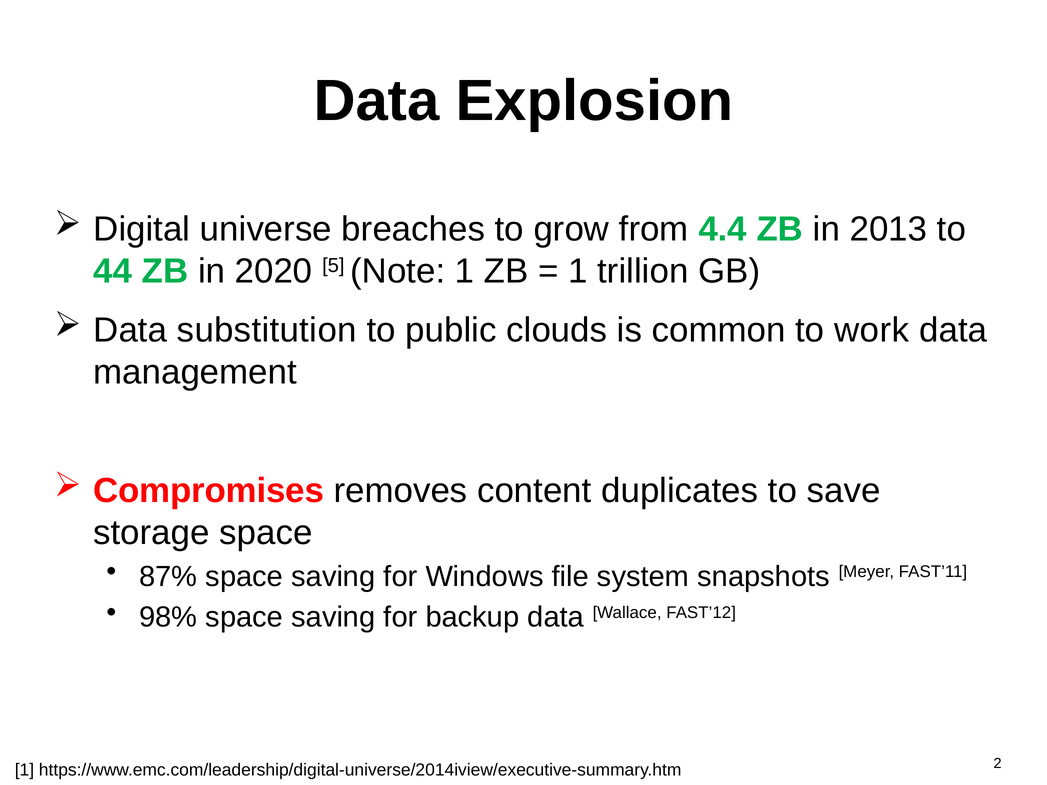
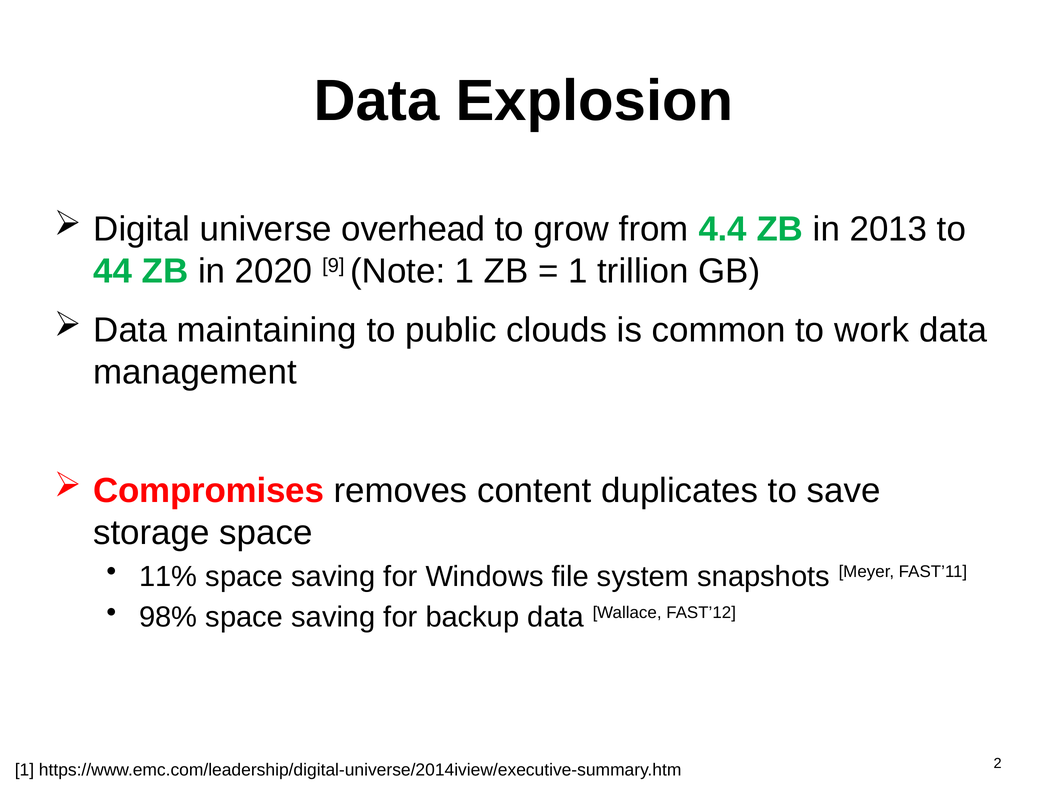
breaches: breaches -> overhead
5: 5 -> 9
substitution: substitution -> maintaining
87%: 87% -> 11%
